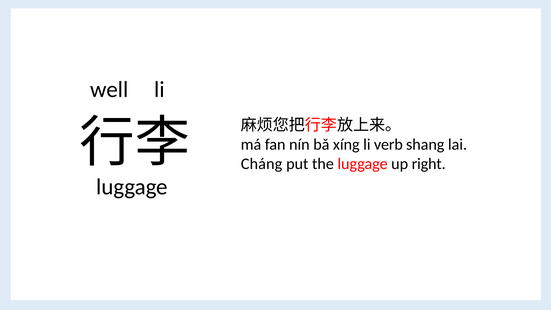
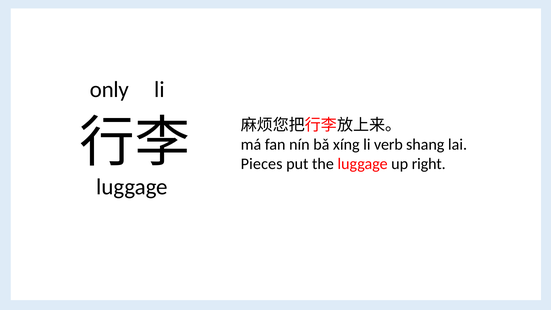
well: well -> only
Cháng: Cháng -> Pieces
